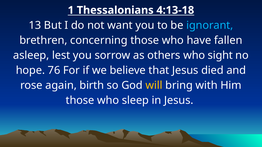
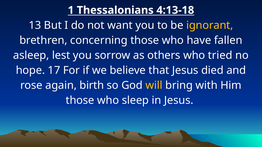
ignorant colour: light blue -> yellow
sight: sight -> tried
76: 76 -> 17
